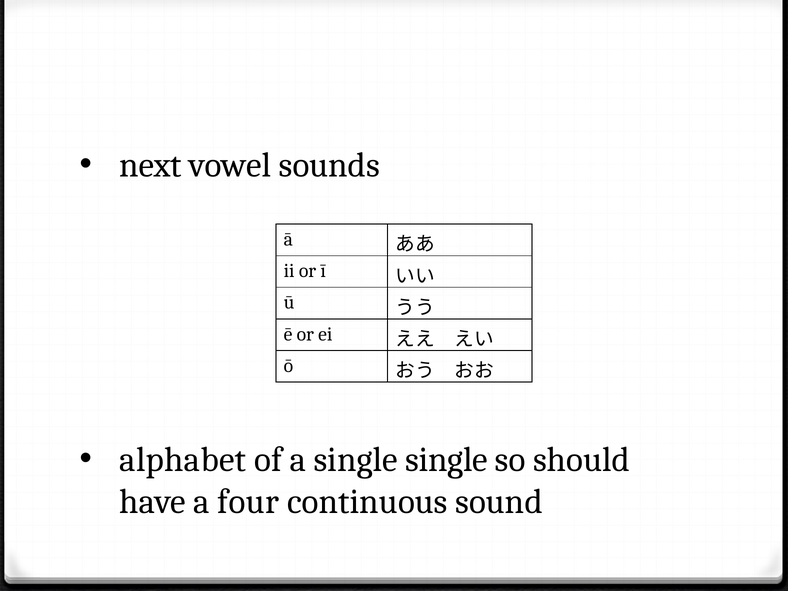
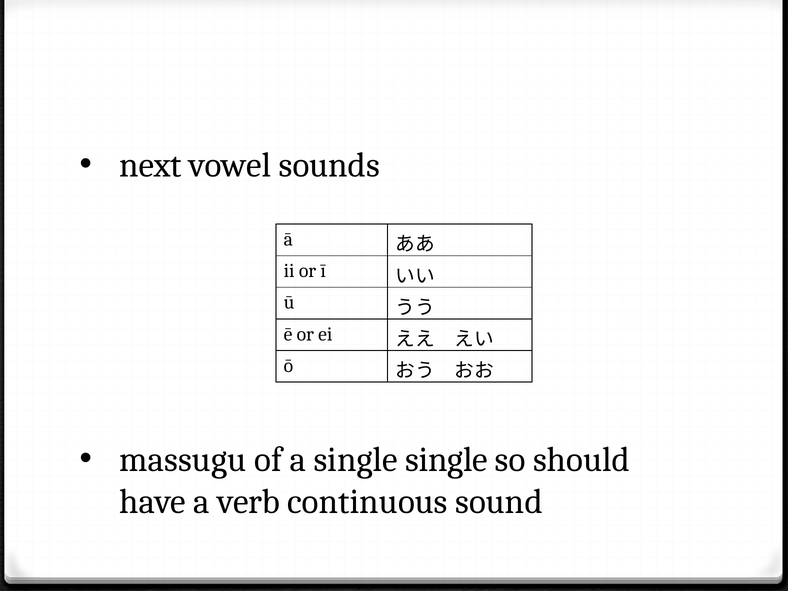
alphabet: alphabet -> massugu
four: four -> verb
